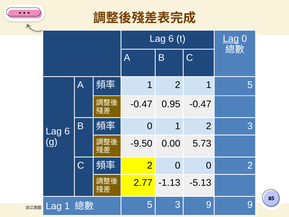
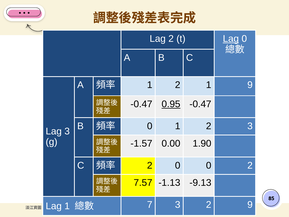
6 at (171, 39): 6 -> 2
1 5: 5 -> 9
0.95 underline: none -> present
6 at (67, 131): 6 -> 3
-9.50: -9.50 -> -1.57
5.73: 5.73 -> 1.90
2.77: 2.77 -> 7.57
-5.13: -5.13 -> -9.13
5 at (150, 205): 5 -> 7
3 9: 9 -> 2
